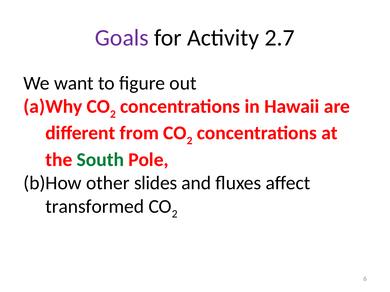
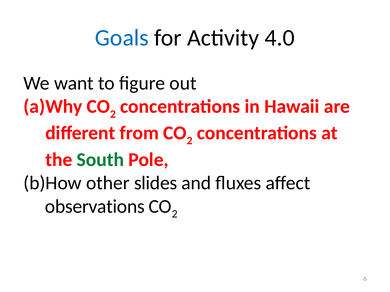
Goals colour: purple -> blue
2.7: 2.7 -> 4.0
transformed: transformed -> observations
